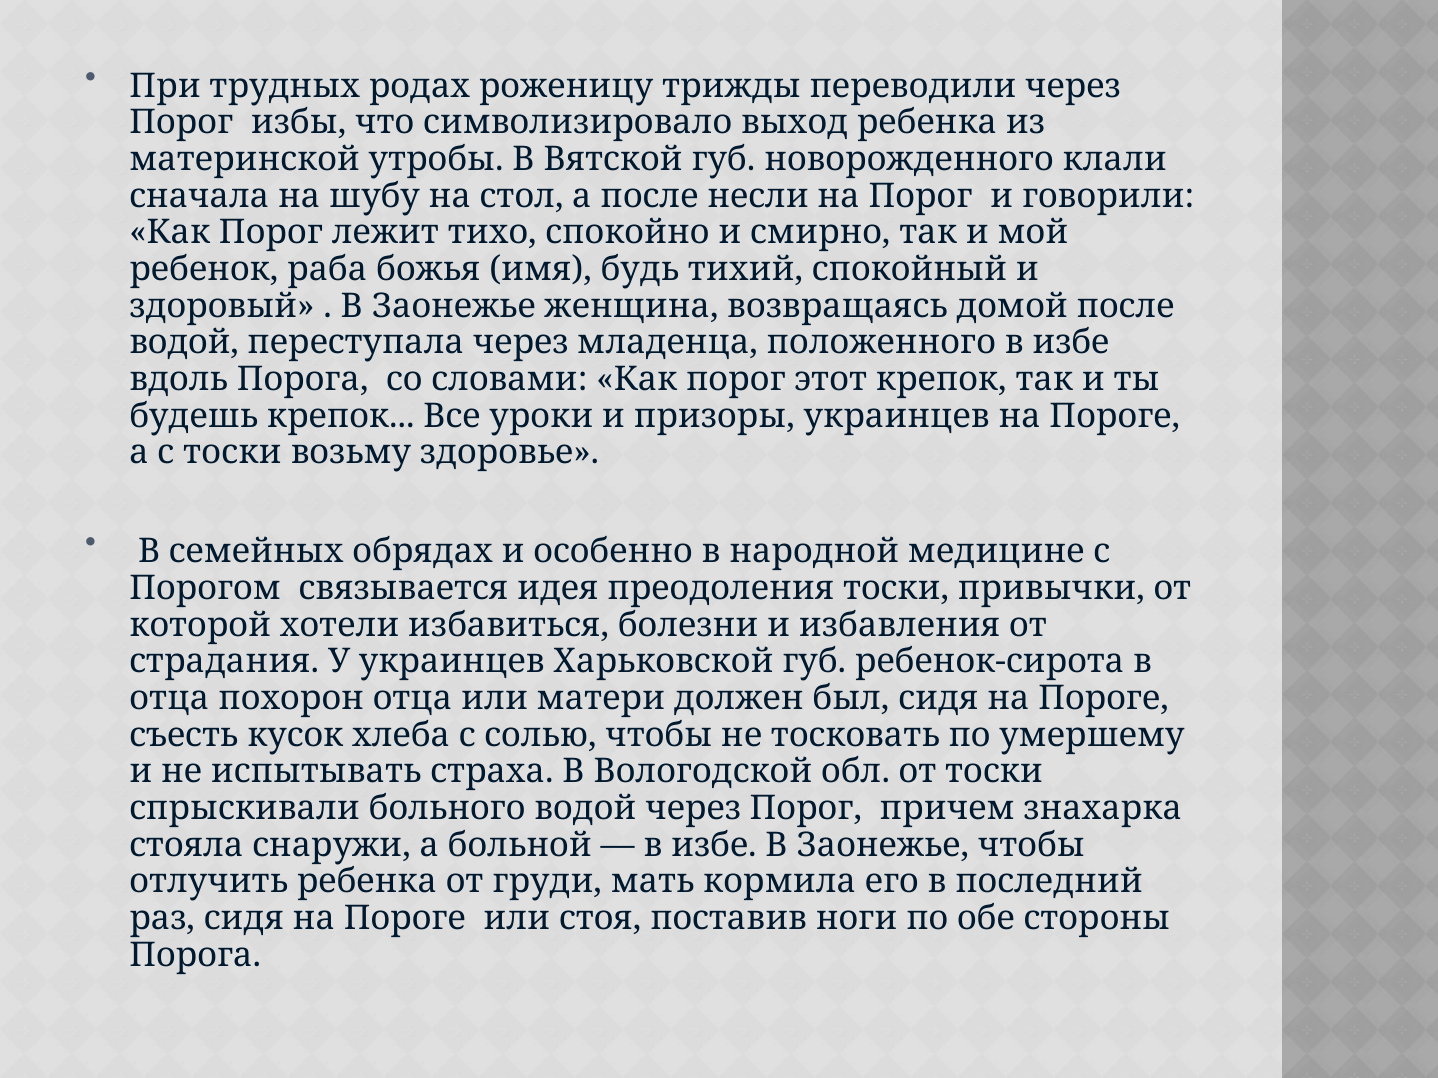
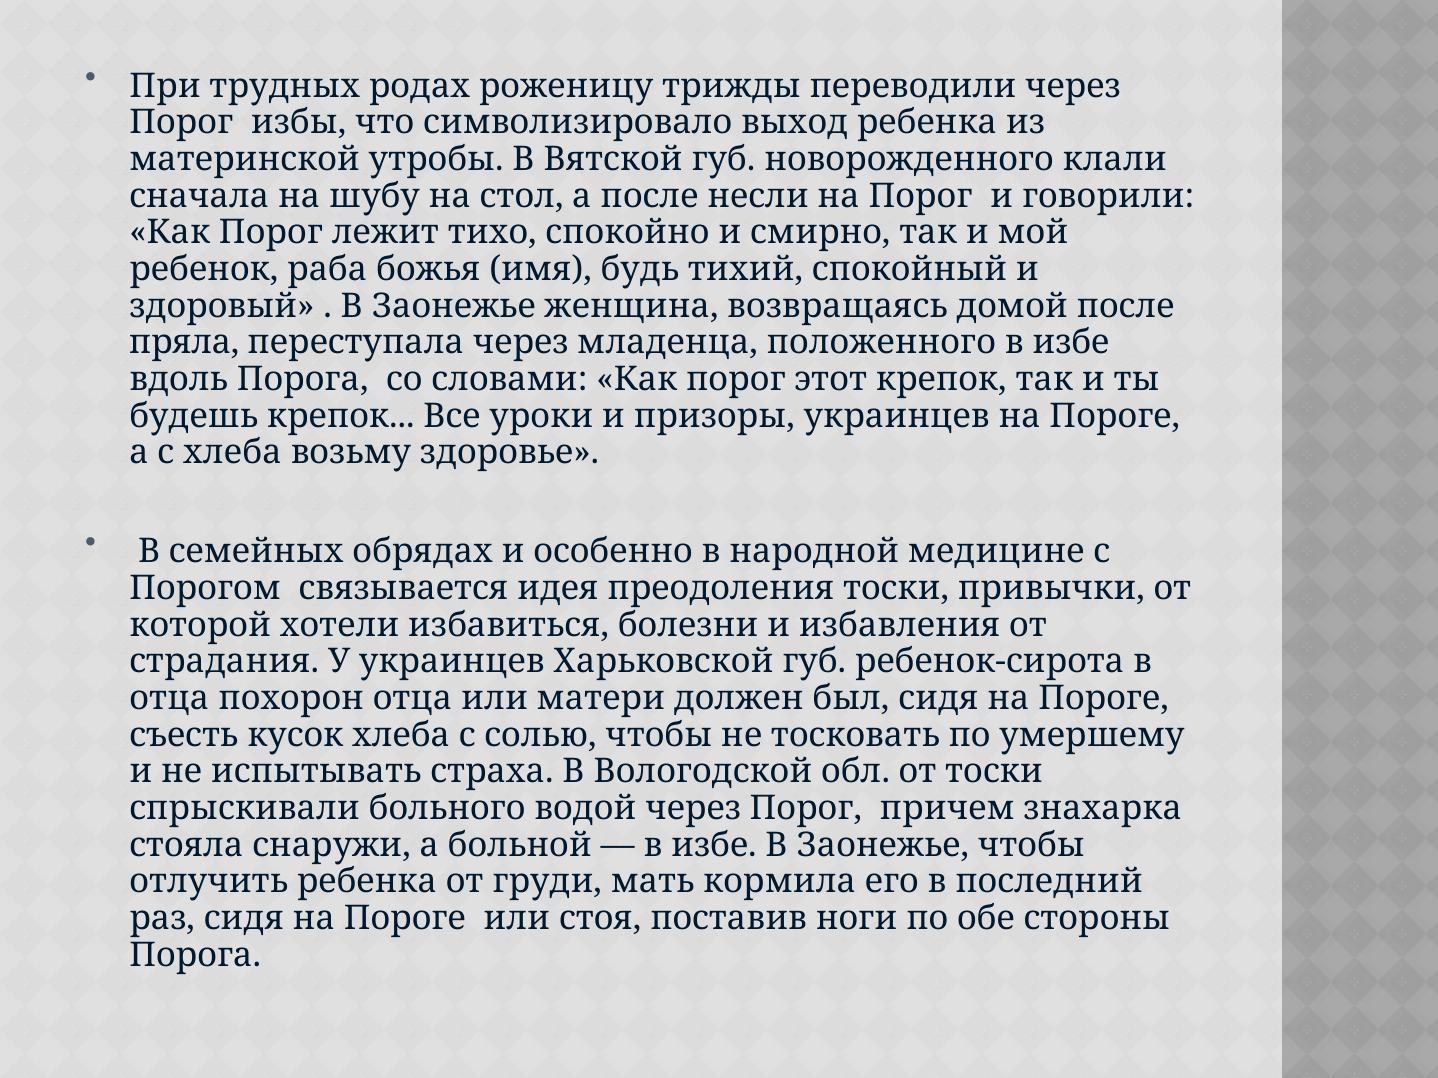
водой at (184, 343): водой -> пряла
с тоски: тоски -> хлеба
